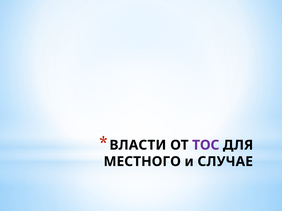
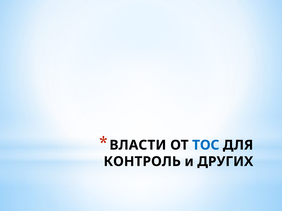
ТОС colour: purple -> blue
МЕСТНОГО: МЕСТНОГО -> КОНТРОЛЬ
СЛУЧАЕ: СЛУЧАЕ -> ДРУГИХ
